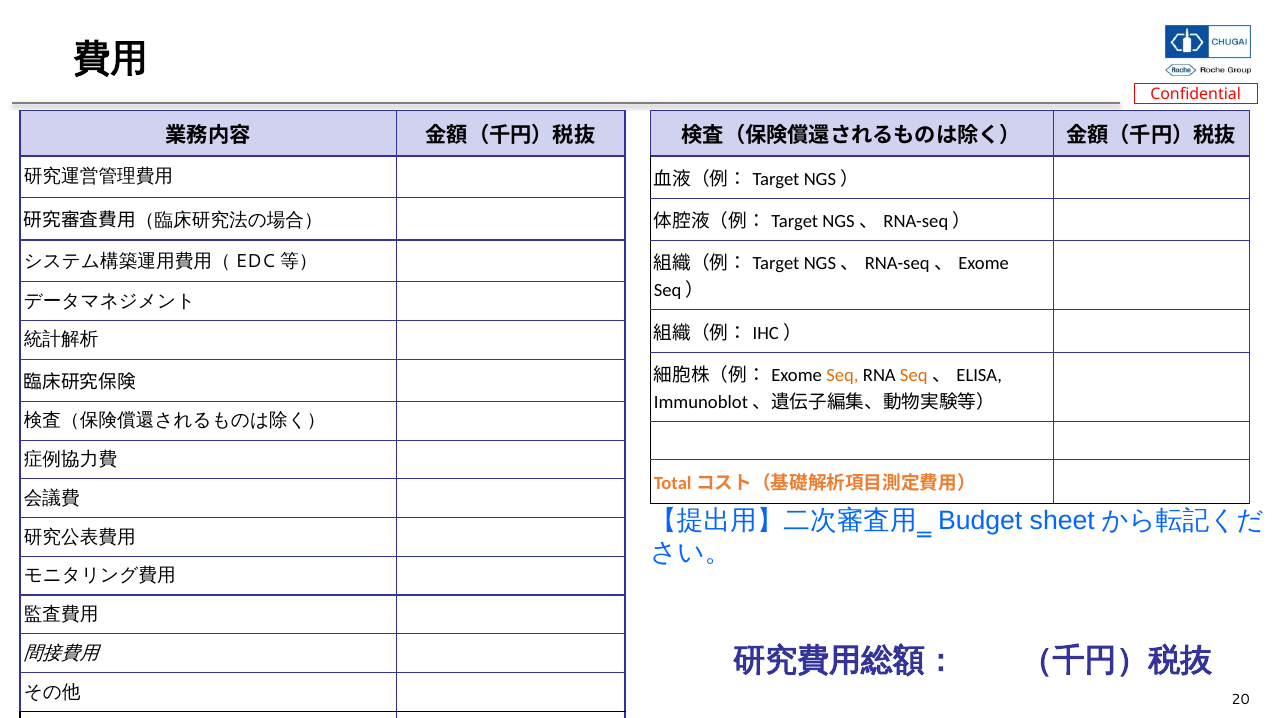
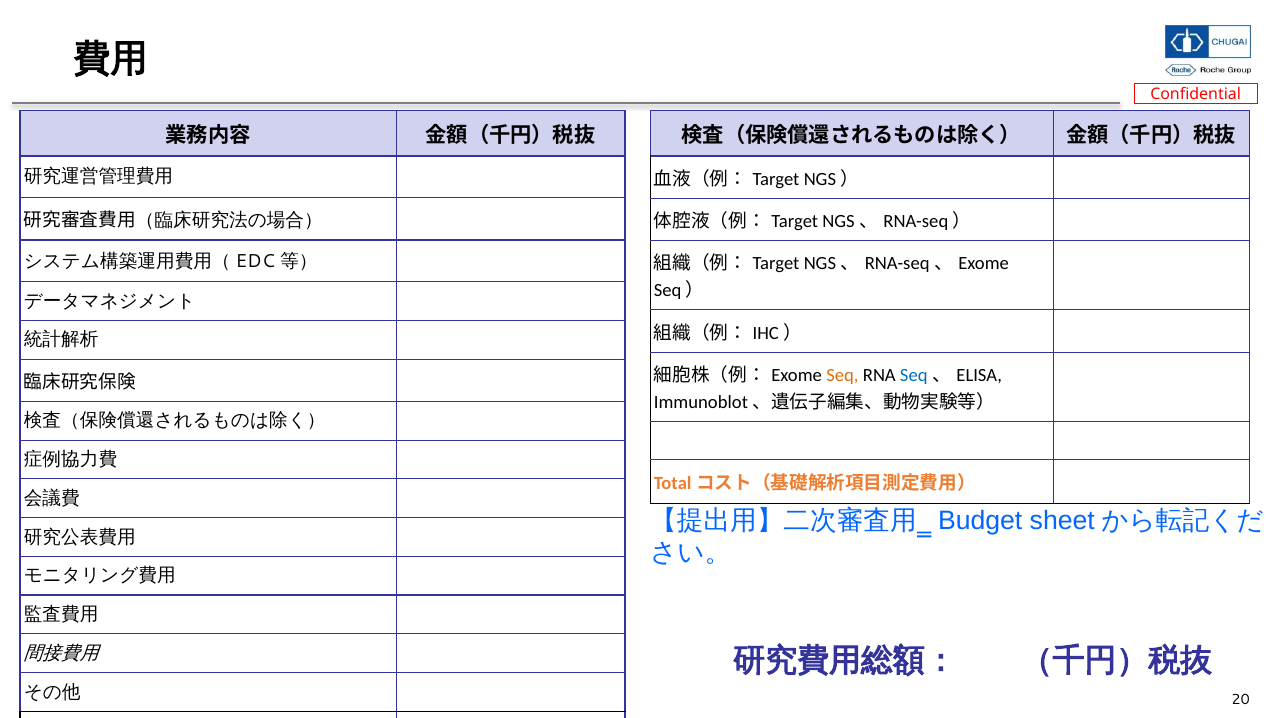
Seq at (914, 375) colour: orange -> blue
